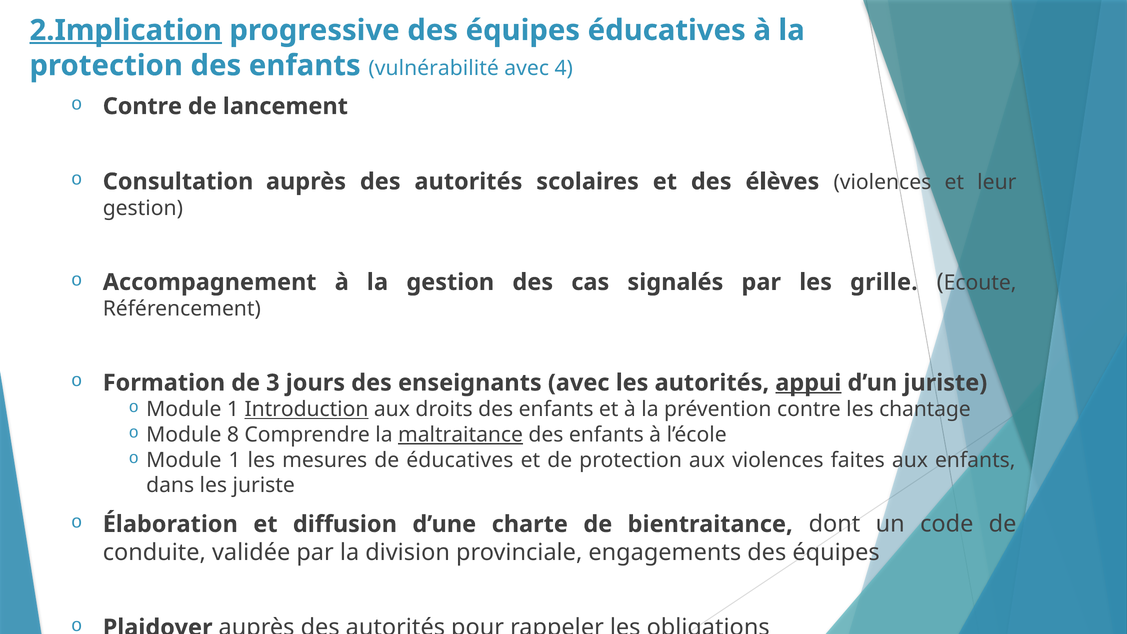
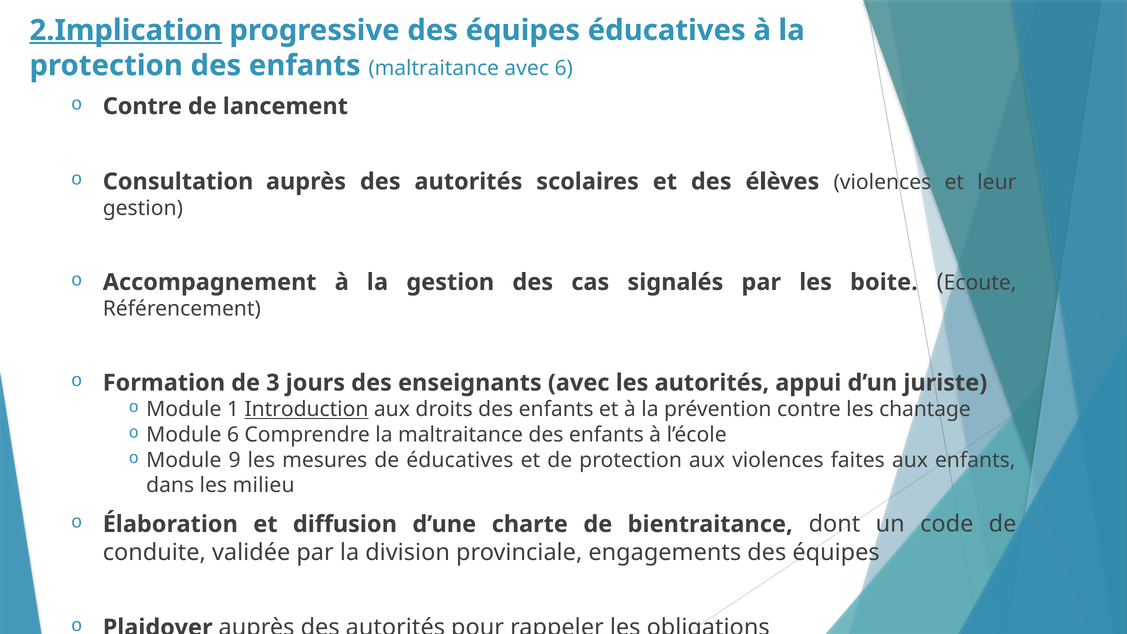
enfants vulnérabilité: vulnérabilité -> maltraitance
avec 4: 4 -> 6
grille: grille -> boite
appui underline: present -> none
Module 8: 8 -> 6
maltraitance at (461, 435) underline: present -> none
1 at (235, 460): 1 -> 9
les juriste: juriste -> milieu
